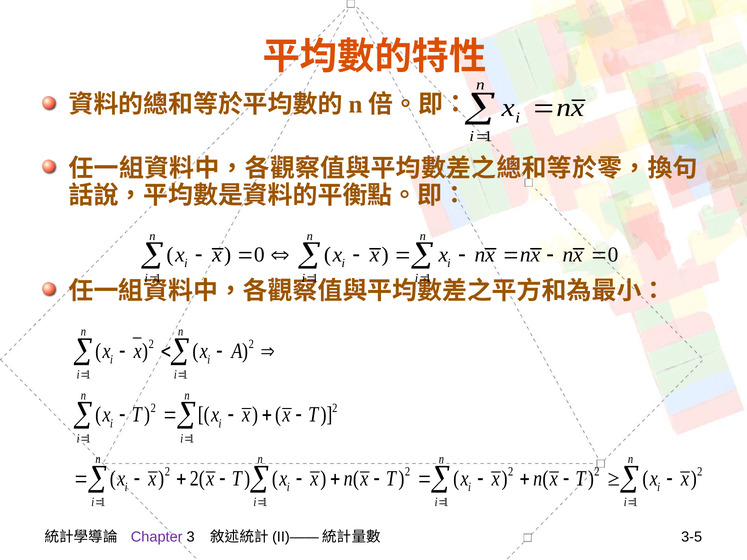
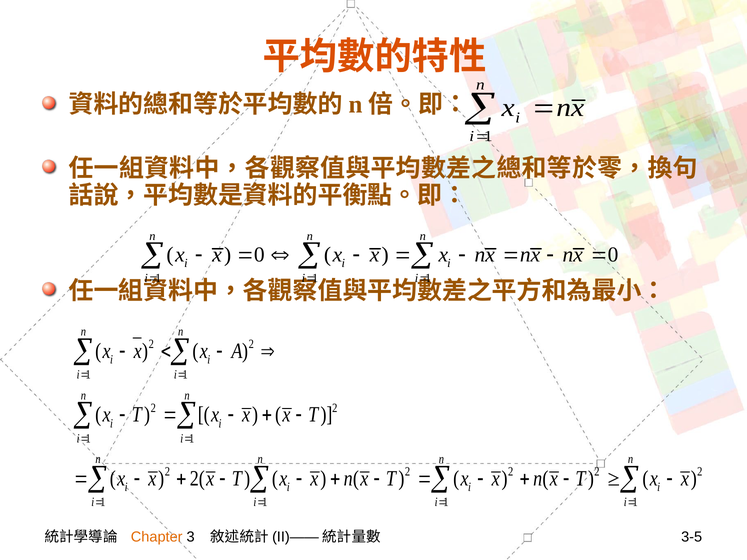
Chapter colour: purple -> orange
